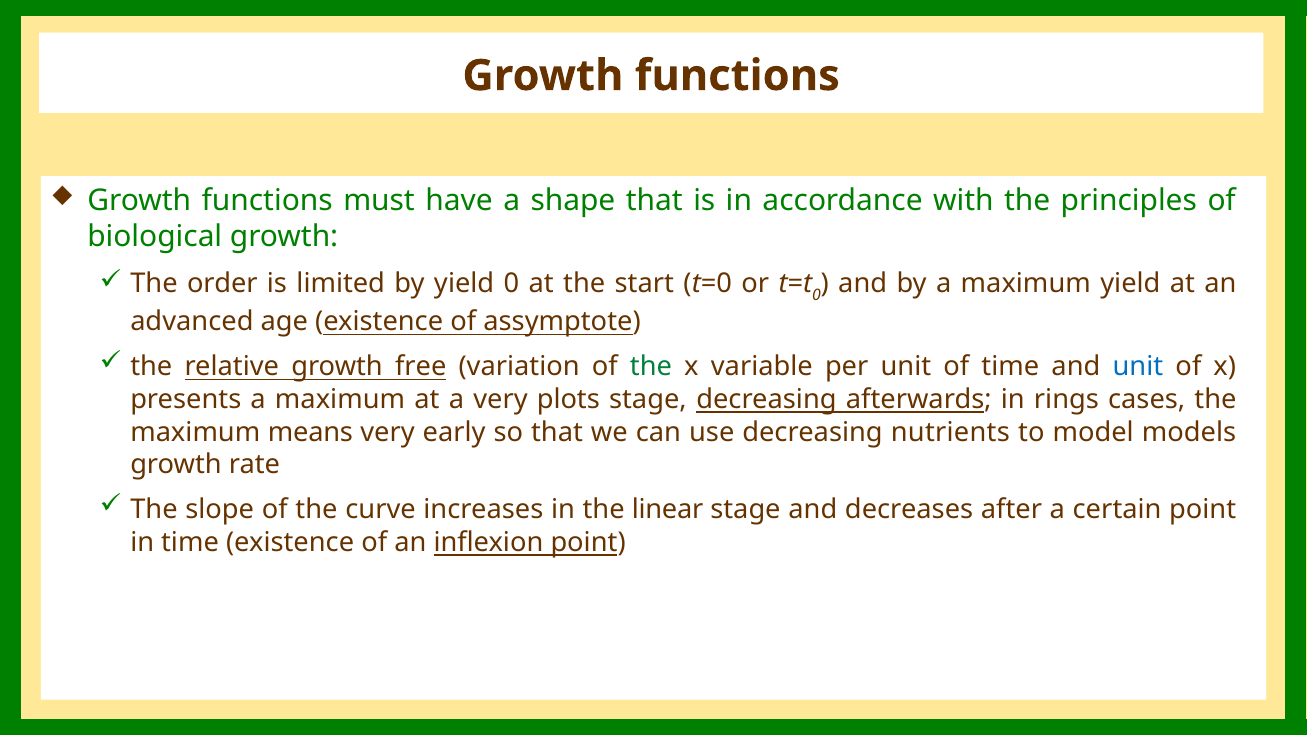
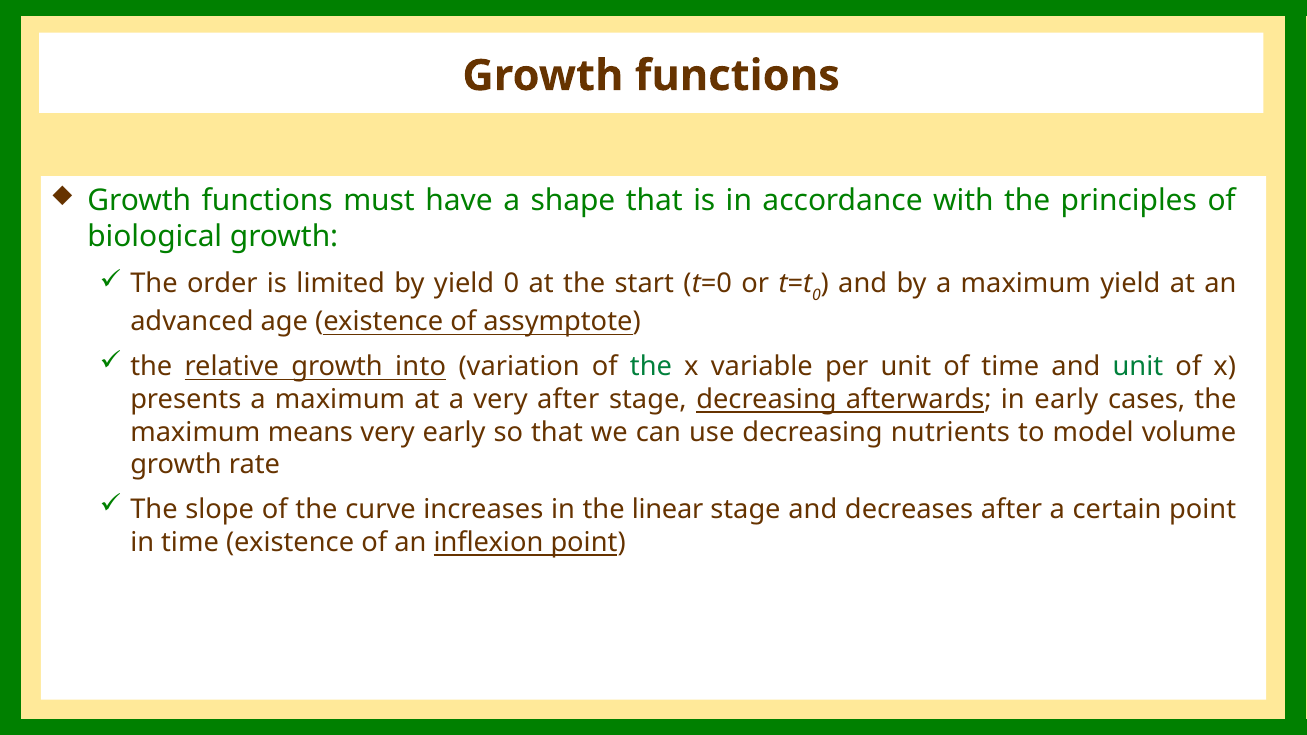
free: free -> into
unit at (1138, 367) colour: blue -> green
very plots: plots -> after
in rings: rings -> early
models: models -> volume
